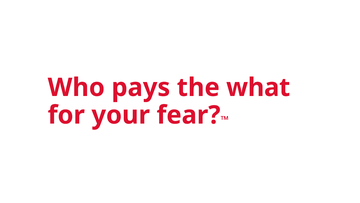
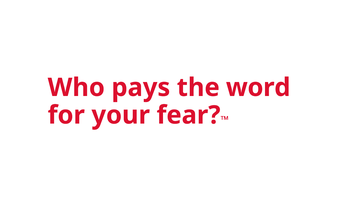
what: what -> word
